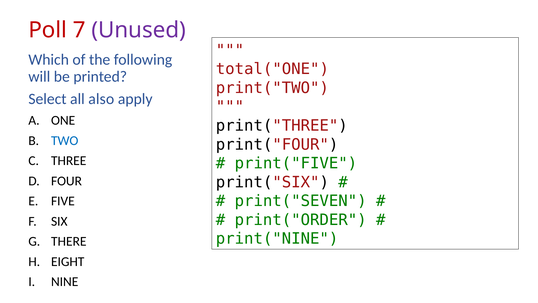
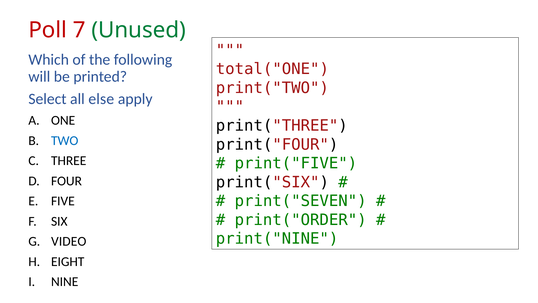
Unused colour: purple -> green
also: also -> else
THERE: THERE -> VIDEO
